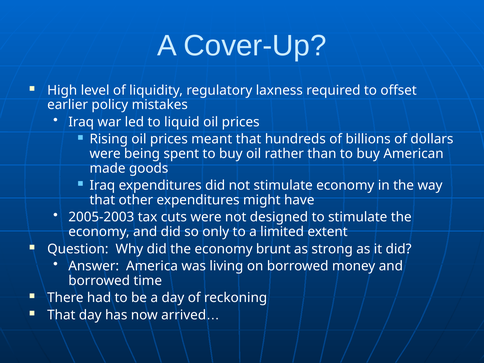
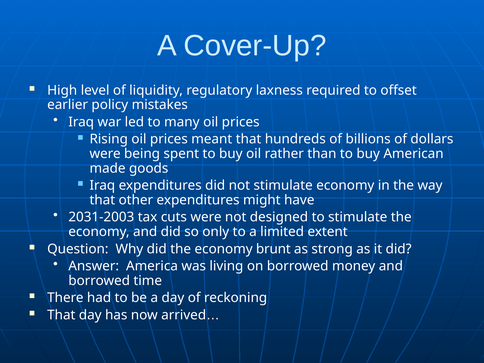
liquid: liquid -> many
2005-2003: 2005-2003 -> 2031-2003
